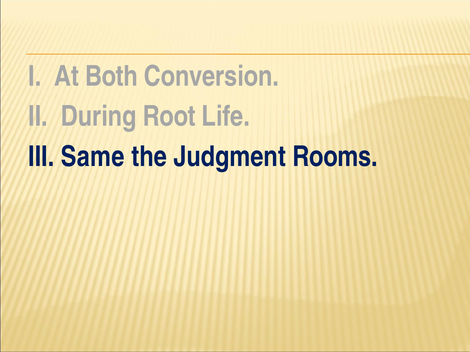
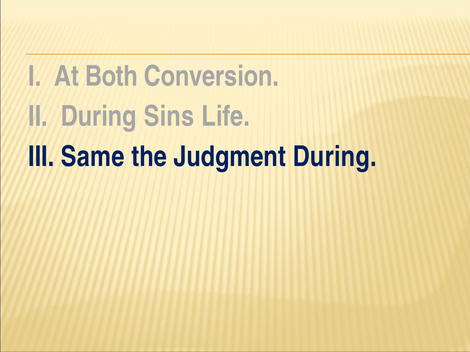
Root: Root -> Sins
Judgment Rooms: Rooms -> During
